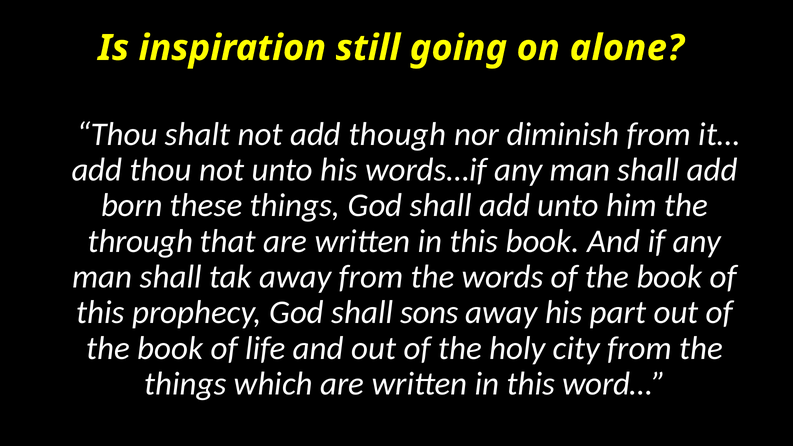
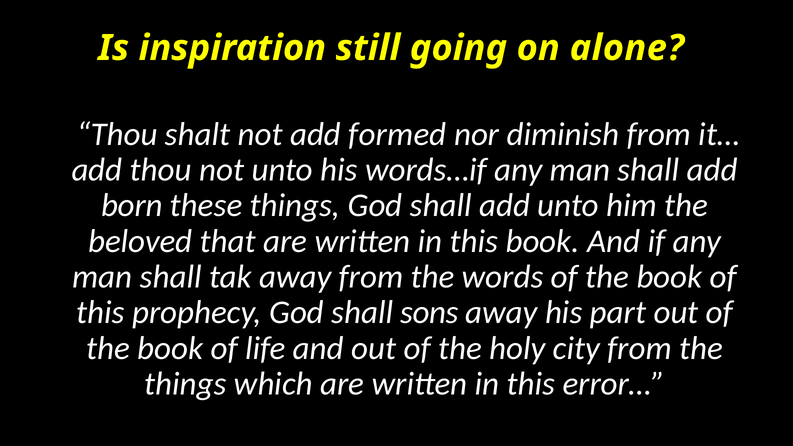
though: though -> formed
through: through -> beloved
word…: word… -> error…
